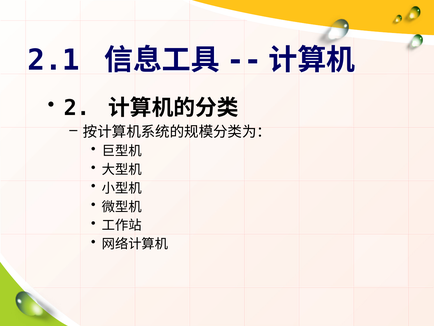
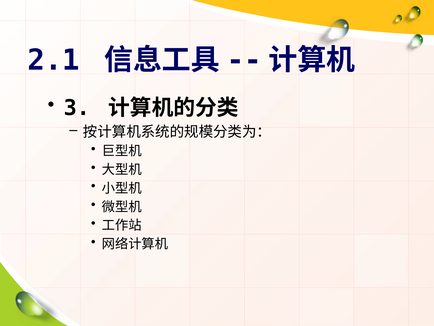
2: 2 -> 3
